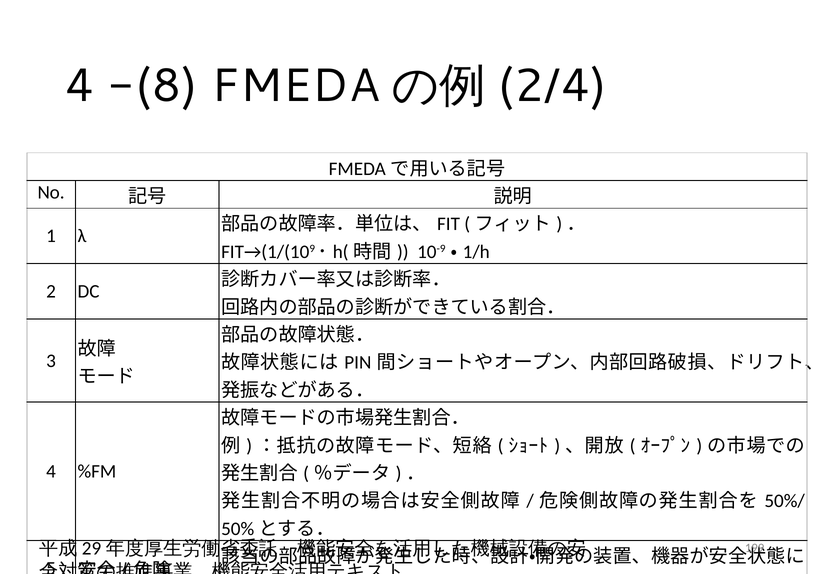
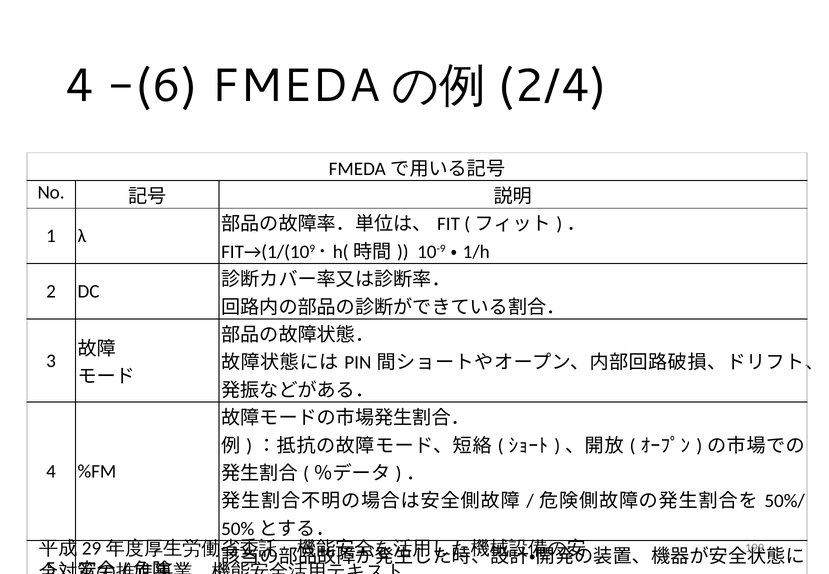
-(8: -(8 -> -(6
